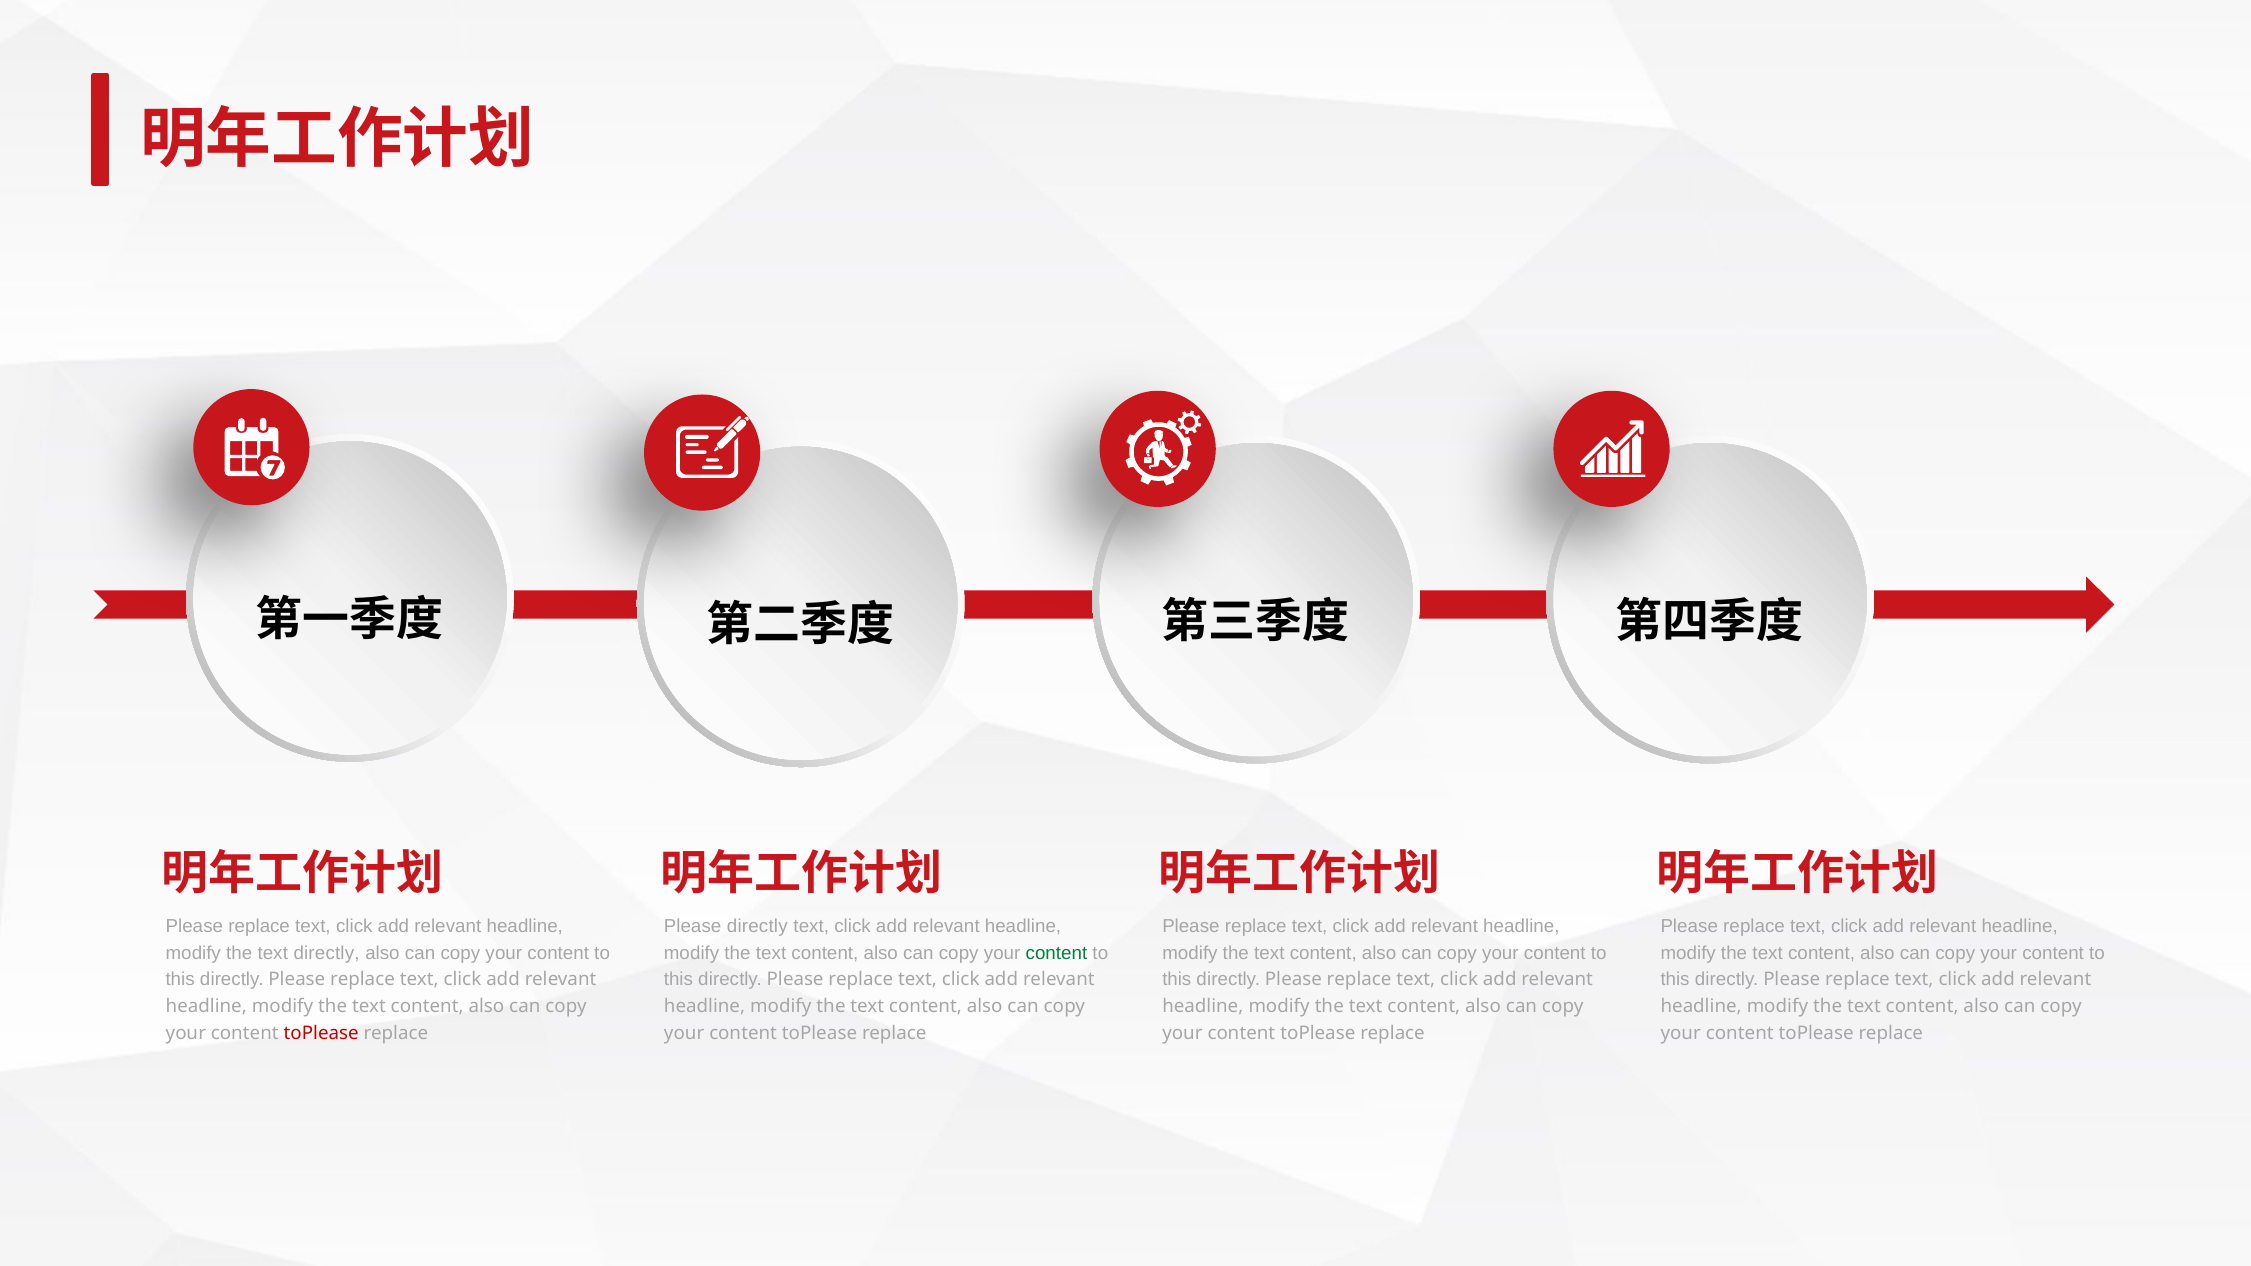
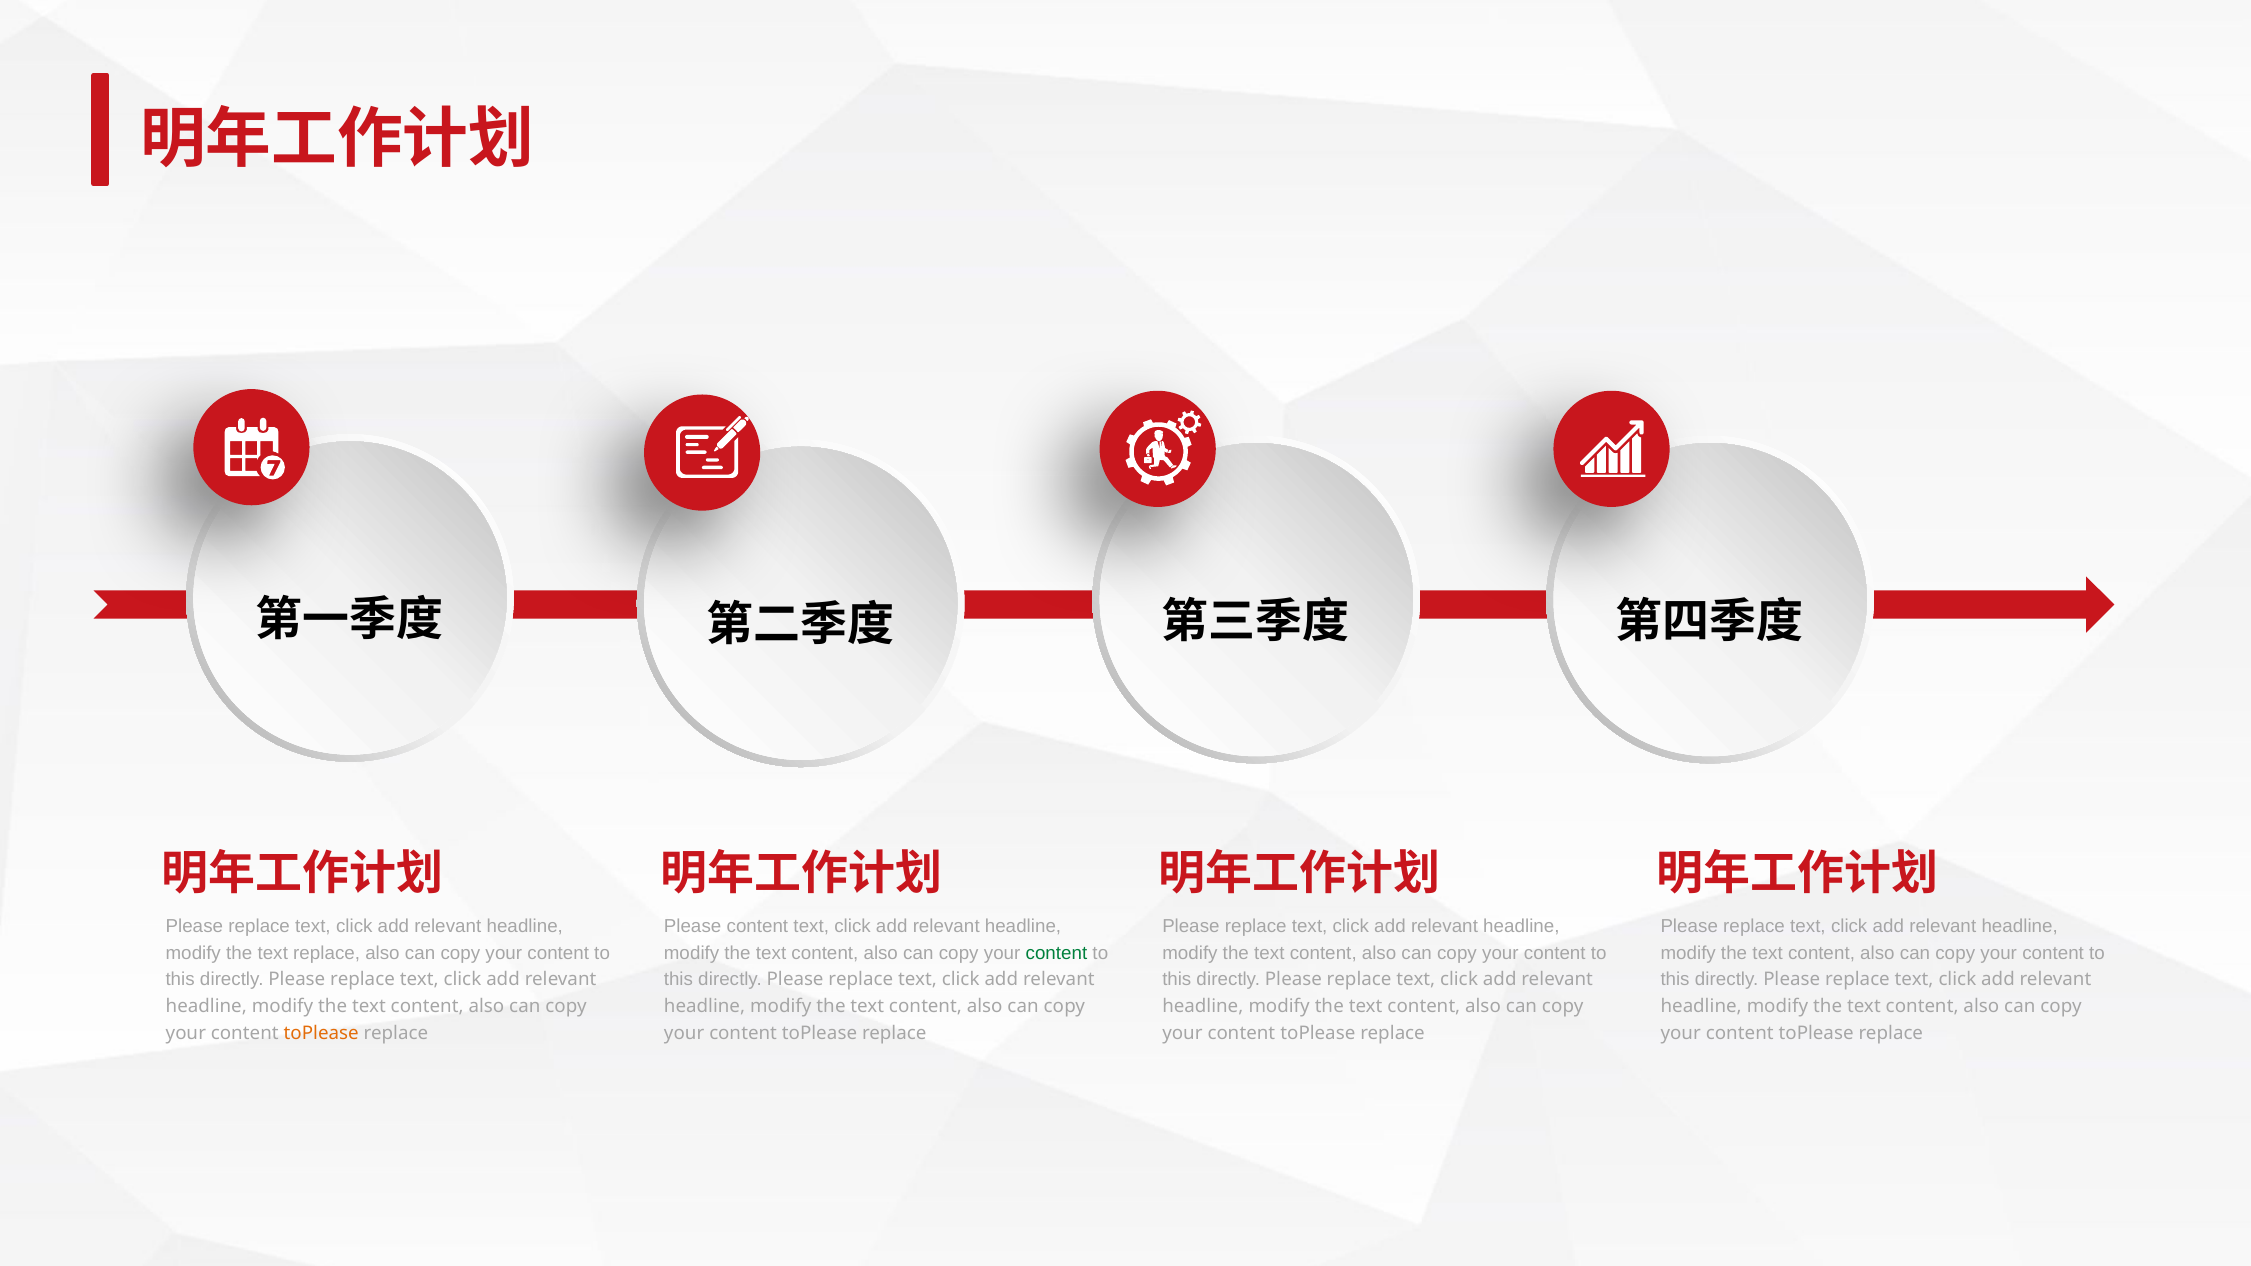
Please directly: directly -> content
text directly: directly -> replace
toPlease at (321, 1034) colour: red -> orange
